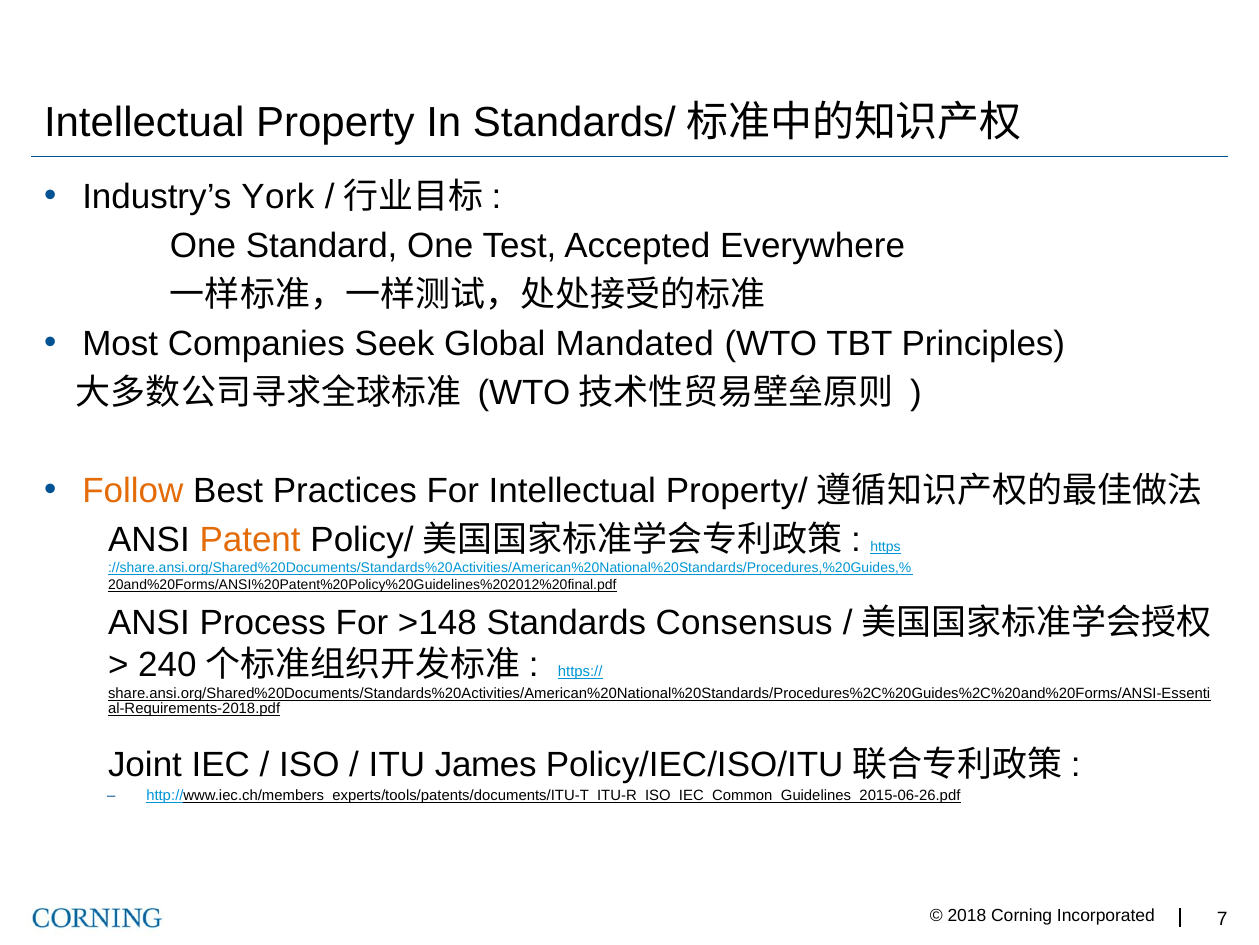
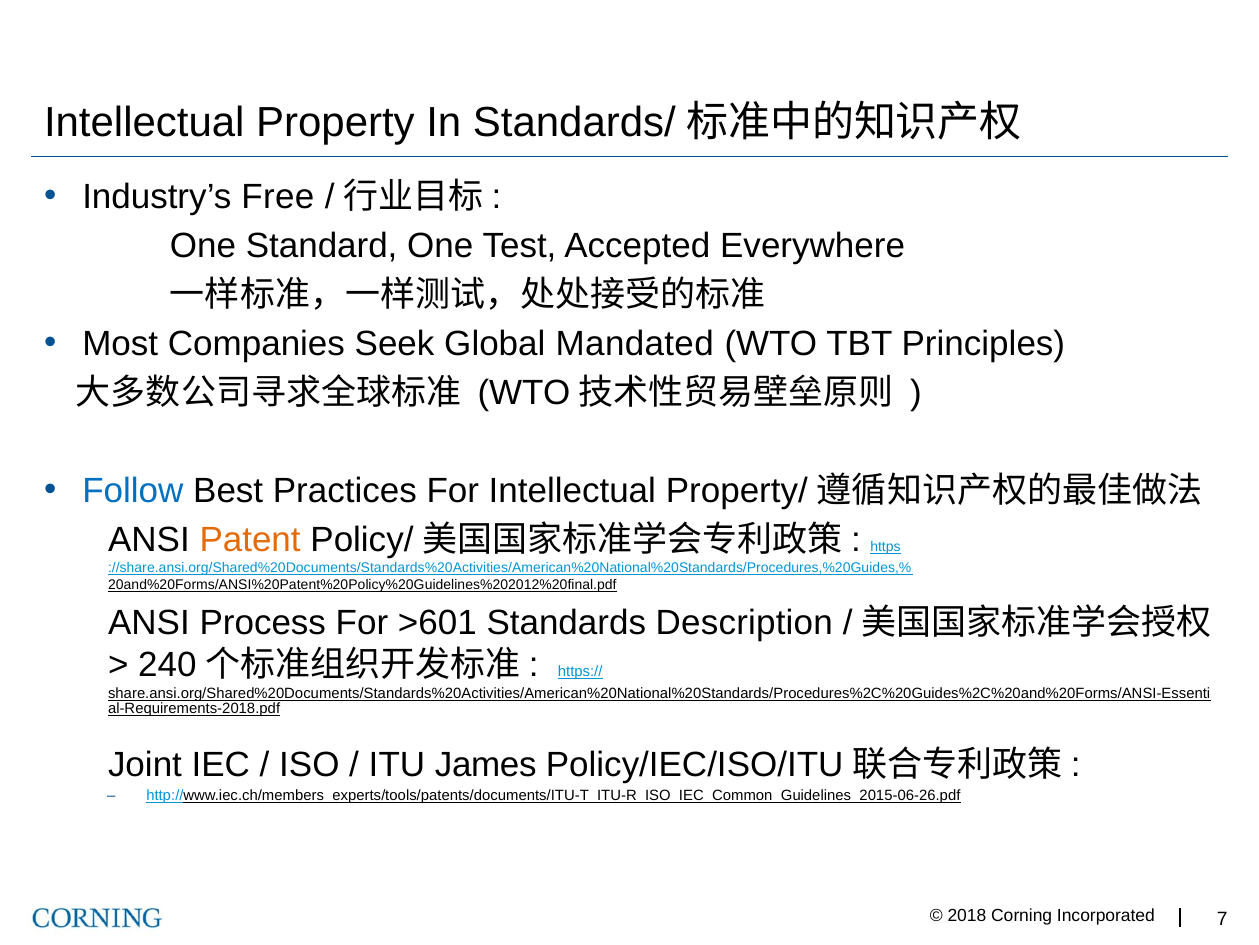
York: York -> Free
Follow colour: orange -> blue
>148: >148 -> >601
Consensus: Consensus -> Description
